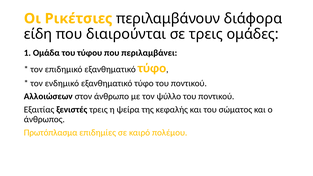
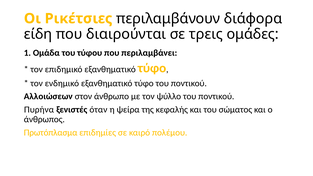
Εξαιτίας: Εξαιτίας -> Πυρήνα
ξενιστές τρεις: τρεις -> όταν
